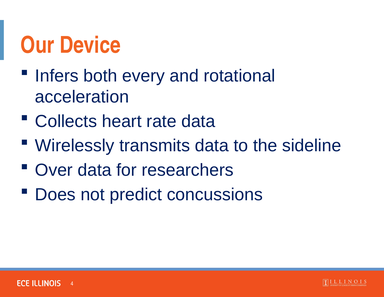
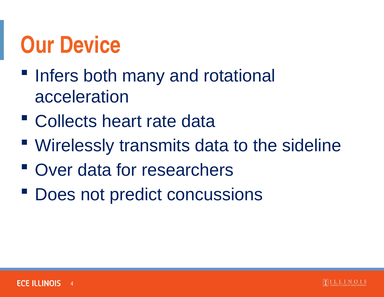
every: every -> many
